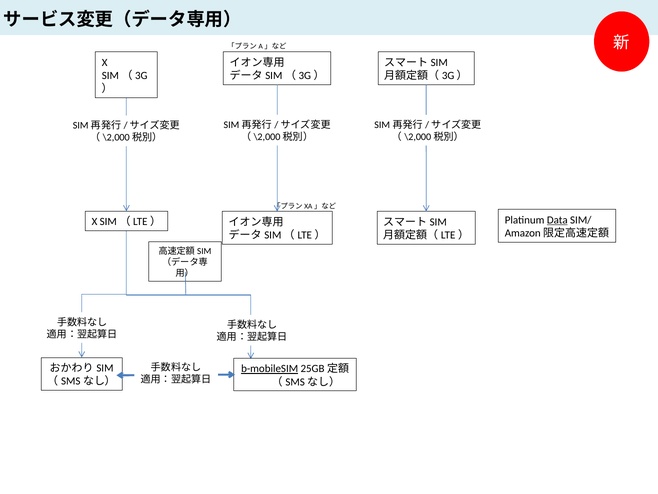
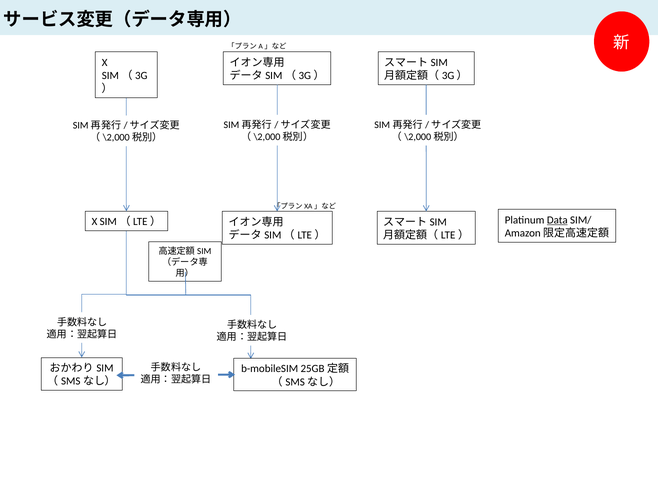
b-mobileSIM underline: present -> none
